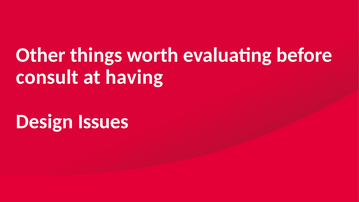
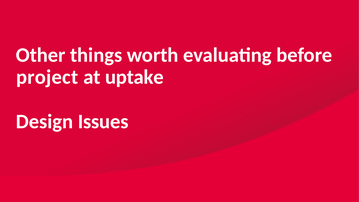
consult: consult -> project
having: having -> uptake
